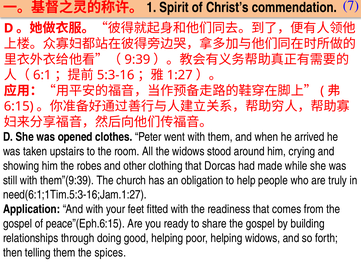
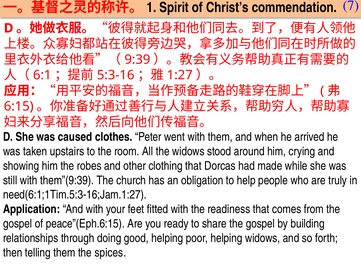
opened: opened -> caused
